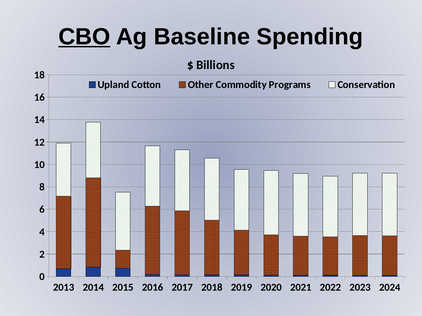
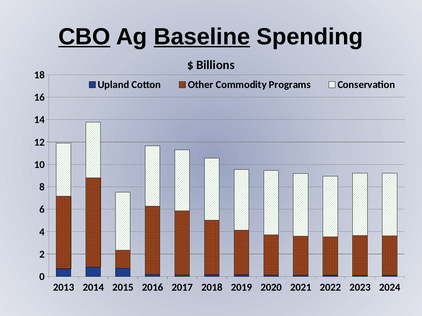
Baseline underline: none -> present
